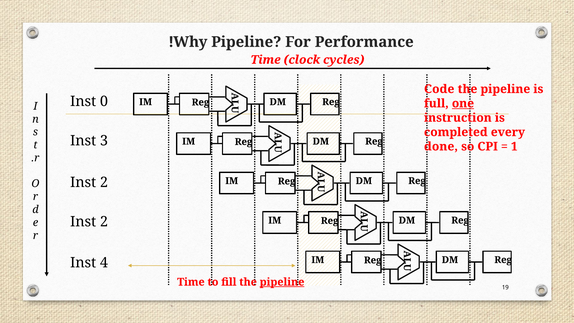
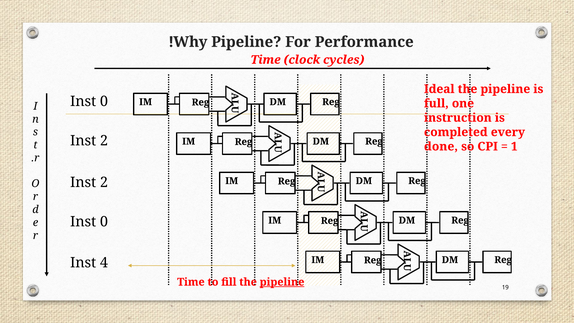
Code: Code -> Ideal
one underline: present -> none
3 at (104, 141): 3 -> 2
2 at (104, 222): 2 -> 0
